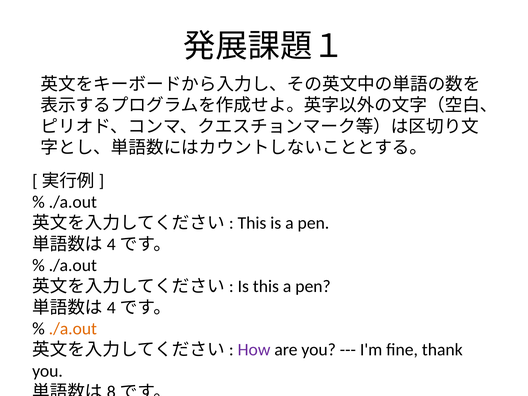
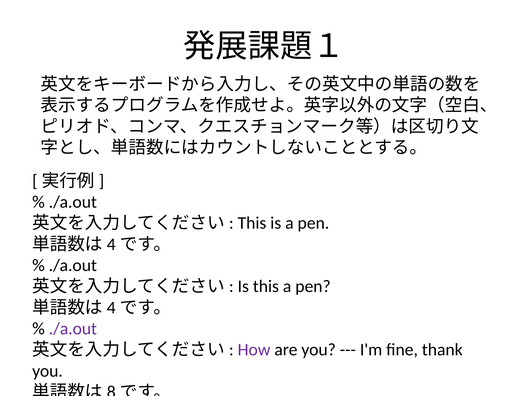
./a.out at (73, 329) colour: orange -> purple
